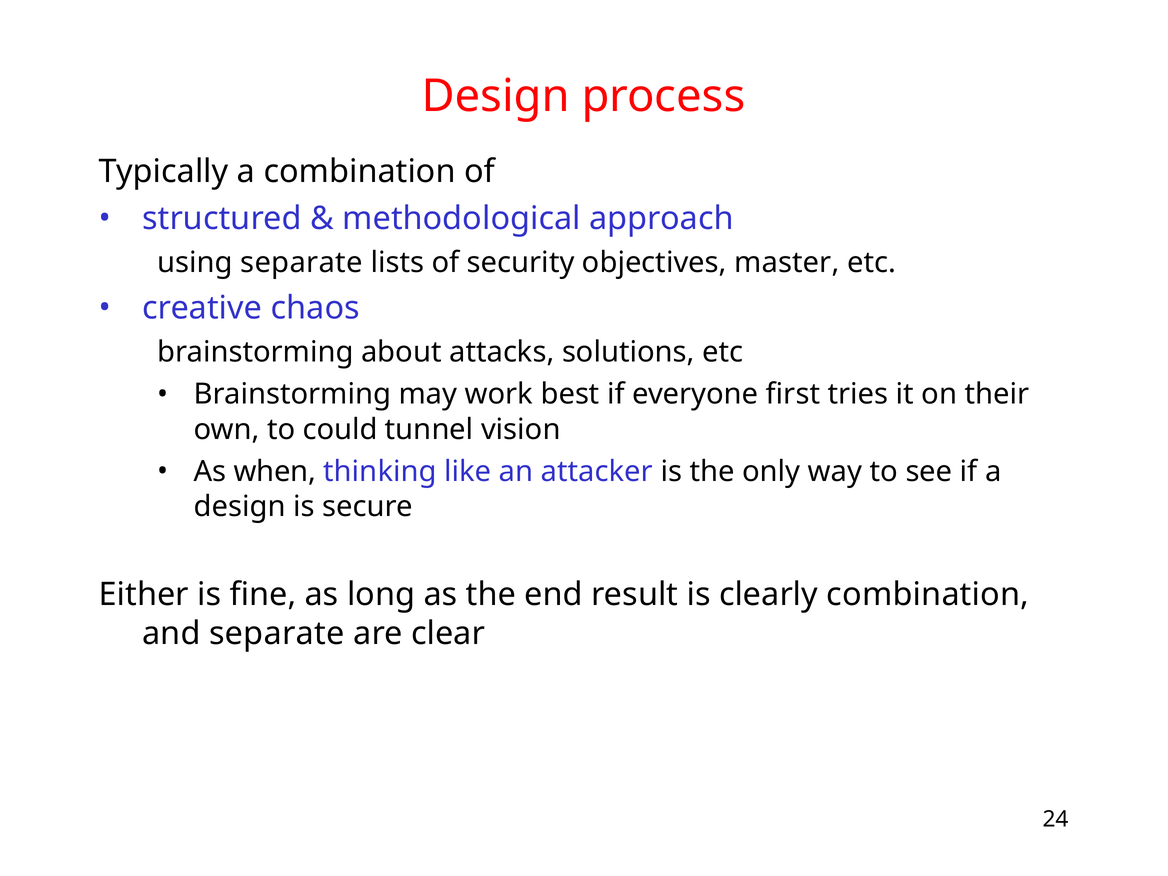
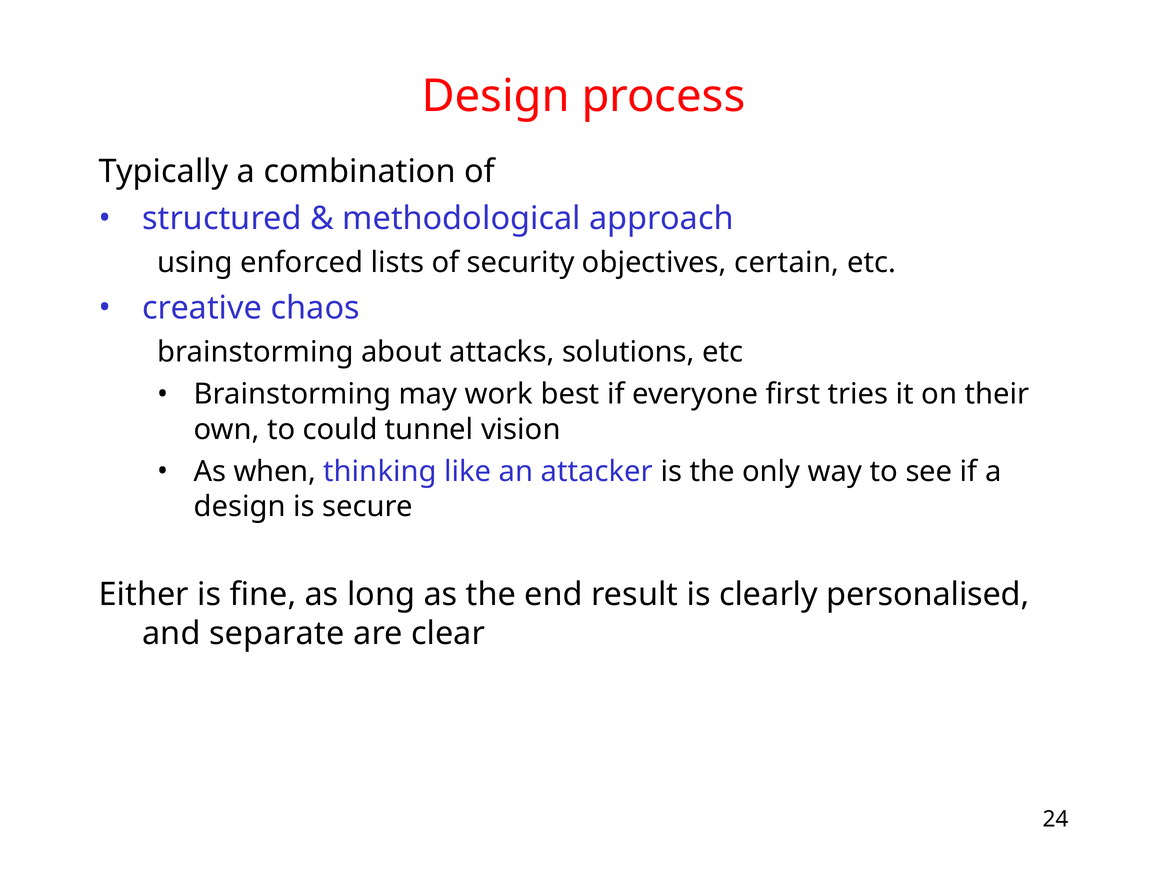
using separate: separate -> enforced
master: master -> certain
clearly combination: combination -> personalised
